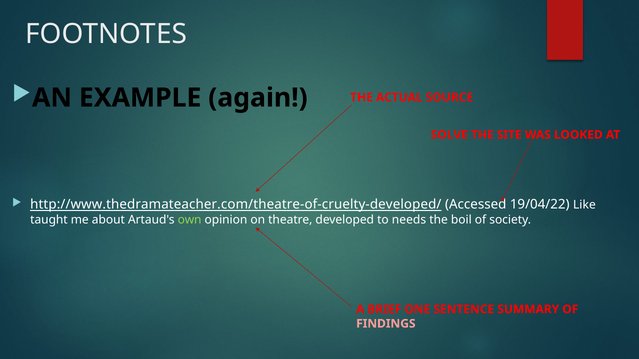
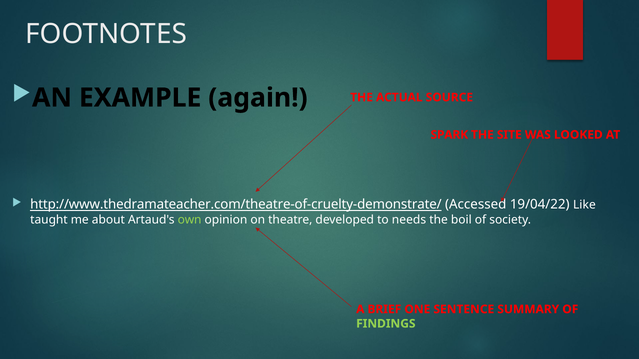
SOLVE: SOLVE -> SPARK
http://www.thedramateacher.com/theatre-of-cruelty-developed/: http://www.thedramateacher.com/theatre-of-cruelty-developed/ -> http://www.thedramateacher.com/theatre-of-cruelty-demonstrate/
FINDINGS colour: pink -> light green
